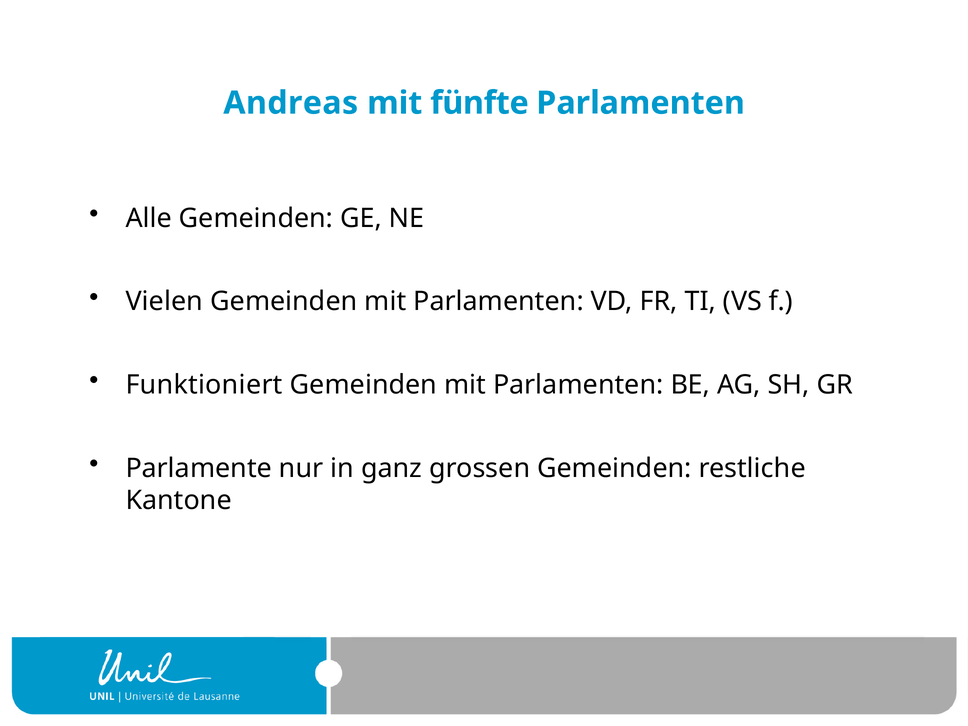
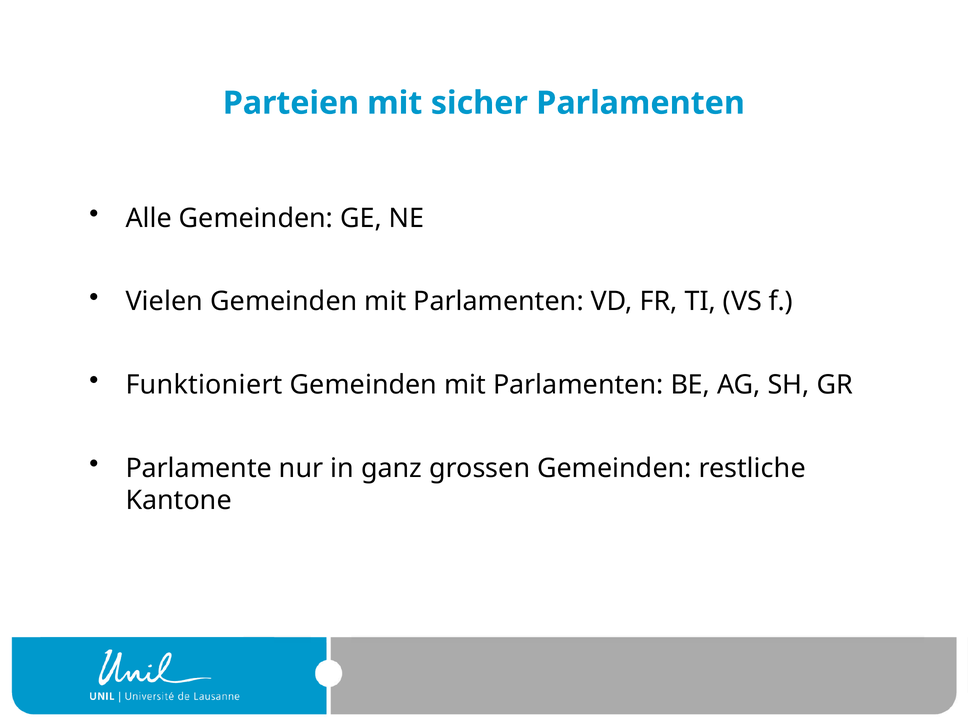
Andreas: Andreas -> Parteien
fünfte: fünfte -> sicher
